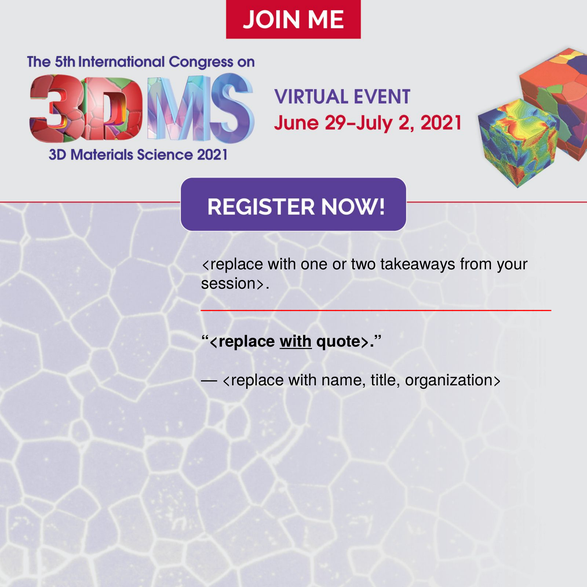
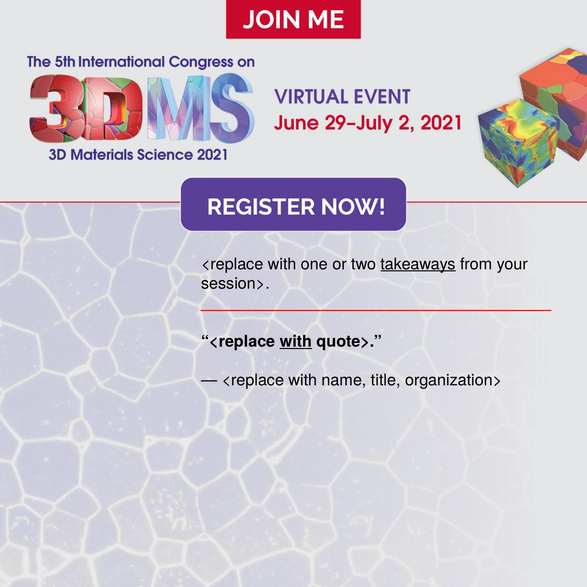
takeaways underline: none -> present
